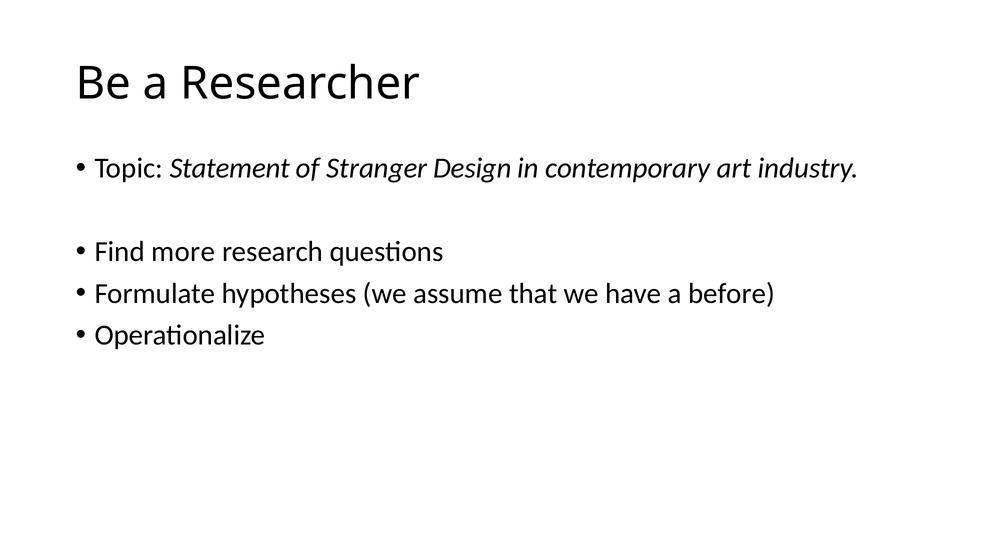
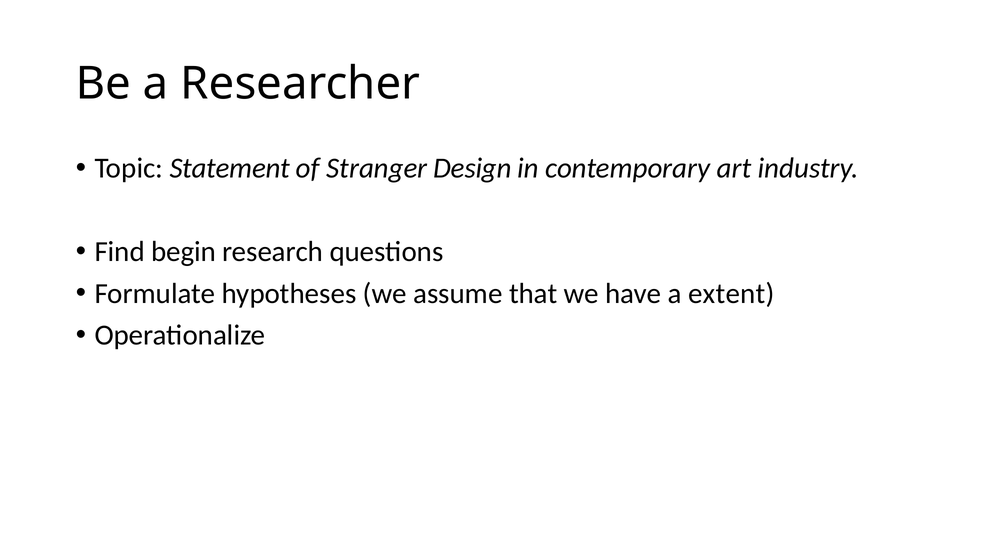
more: more -> begin
before: before -> extent
